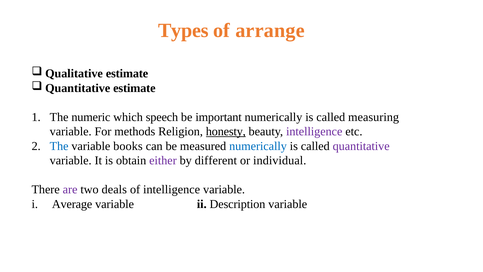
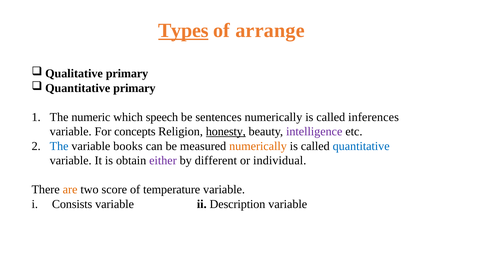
Types underline: none -> present
estimate at (127, 73): estimate -> primary
estimate at (134, 88): estimate -> primary
important: important -> sentences
measuring: measuring -> inferences
methods: methods -> concepts
numerically at (258, 146) colour: blue -> orange
quantitative colour: purple -> blue
are colour: purple -> orange
deals: deals -> score
of intelligence: intelligence -> temperature
Average: Average -> Consists
